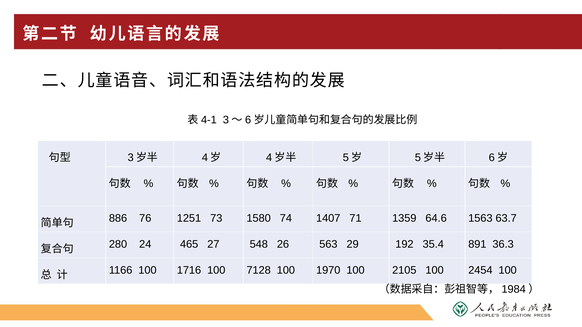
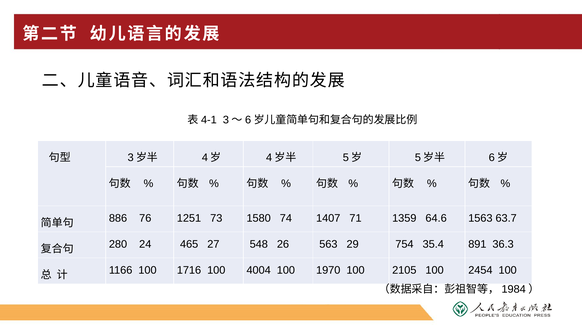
192: 192 -> 754
7128: 7128 -> 4004
